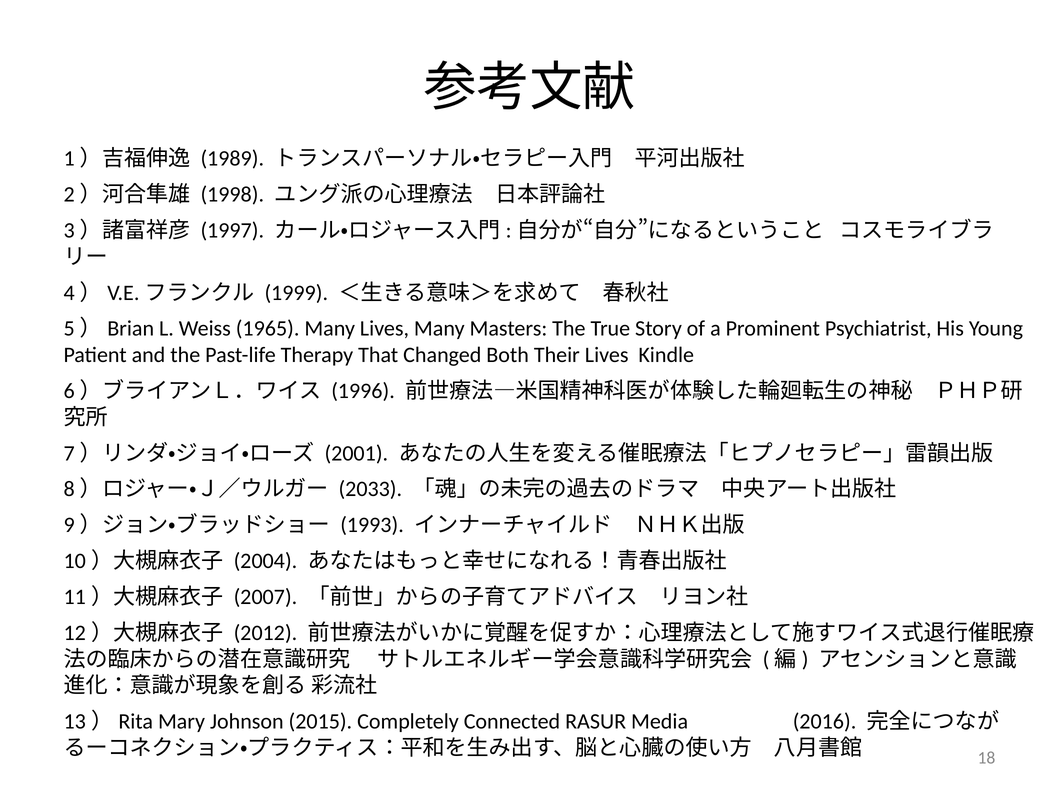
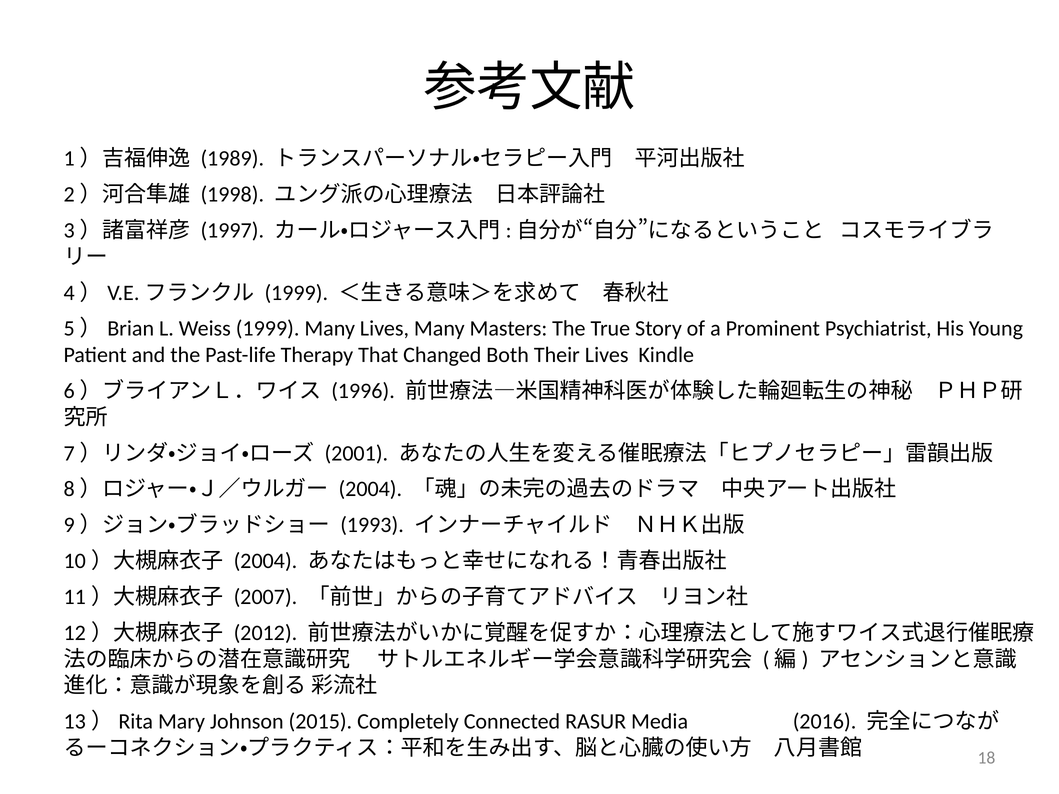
Weiss 1965: 1965 -> 1999
2033 at (370, 489): 2033 -> 2004
